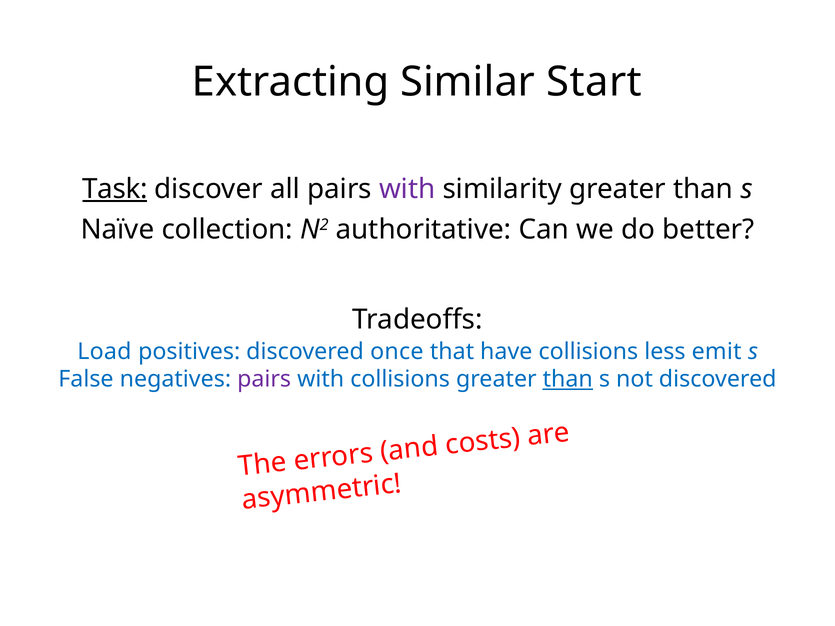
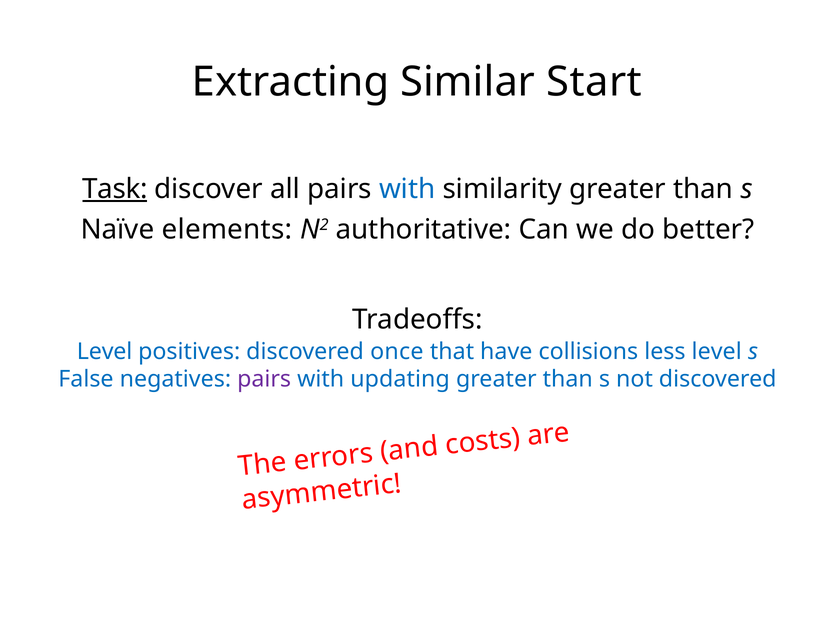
with at (407, 189) colour: purple -> blue
collection: collection -> elements
Load at (104, 352): Load -> Level
less emit: emit -> level
with collisions: collisions -> updating
than at (568, 379) underline: present -> none
